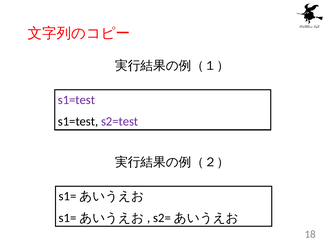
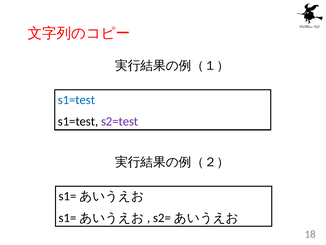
s1=test at (76, 100) colour: purple -> blue
